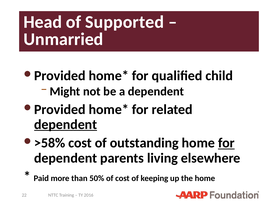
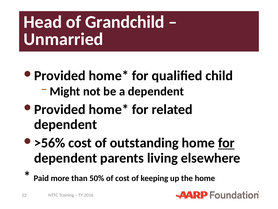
Supported: Supported -> Grandchild
dependent at (66, 124) underline: present -> none
>58%: >58% -> >56%
